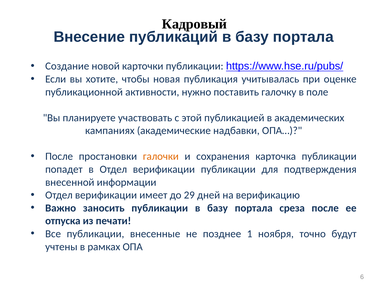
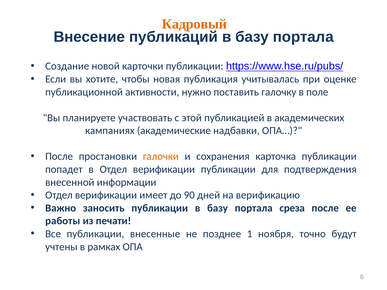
Кадровый colour: black -> orange
29: 29 -> 90
отпуска: отпуска -> работы
